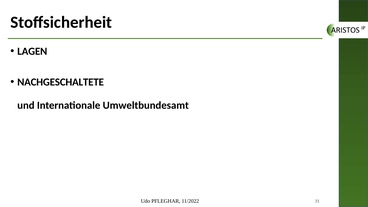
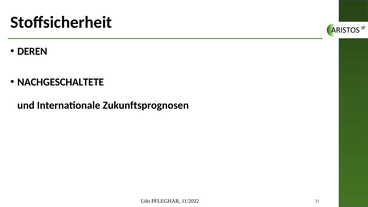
LAGEN: LAGEN -> DEREN
Umweltbundesamt: Umweltbundesamt -> Zukunftsprognosen
